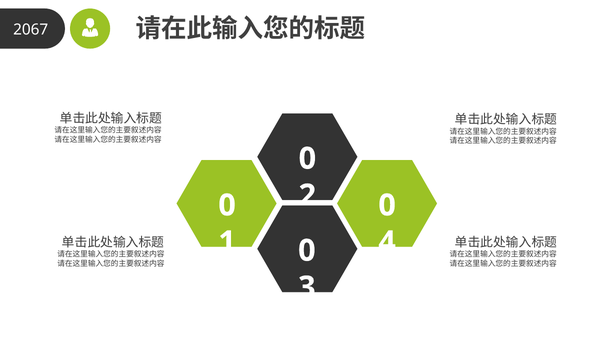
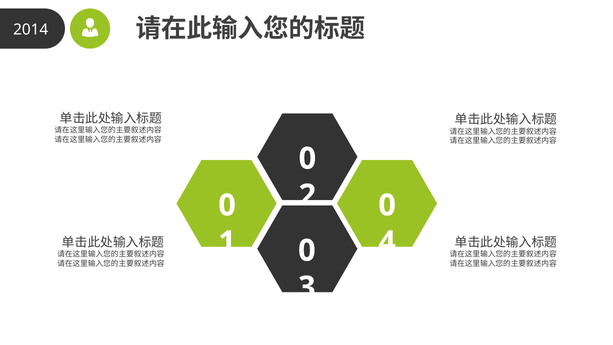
2067: 2067 -> 2014
